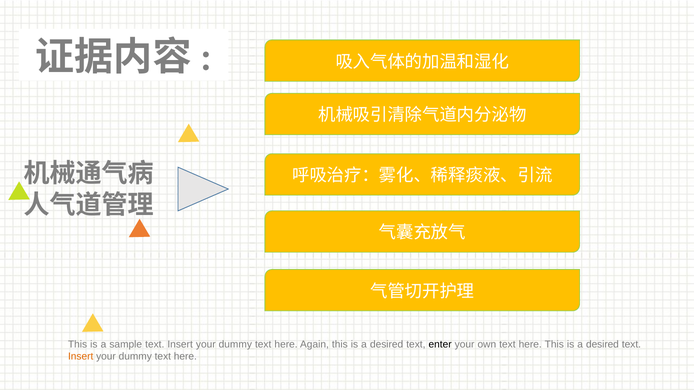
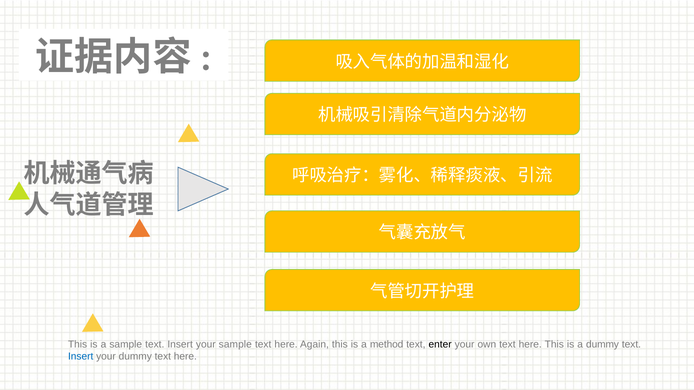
dummy at (235, 345): dummy -> sample
desired at (387, 345): desired -> method
desired at (602, 345): desired -> dummy
Insert at (81, 357) colour: orange -> blue
